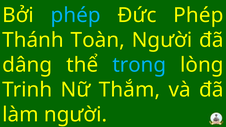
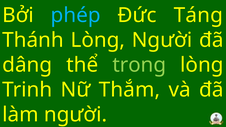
Đức Phép: Phép -> Táng
Thánh Toàn: Toàn -> Lòng
trong colour: light blue -> light green
